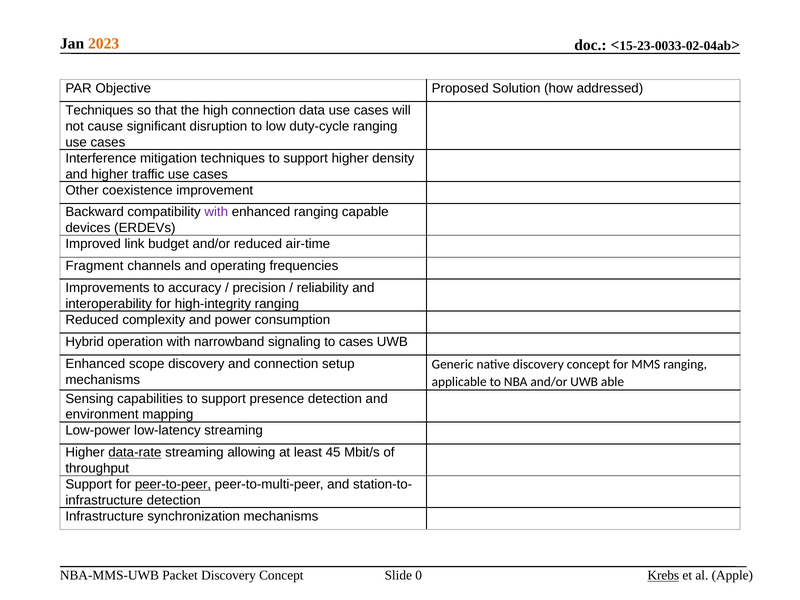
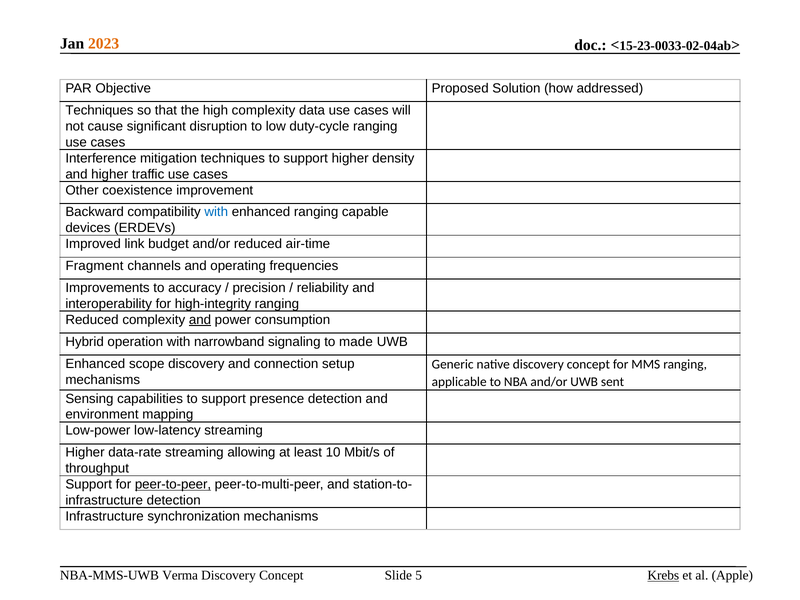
high connection: connection -> complexity
with at (216, 212) colour: purple -> blue
and at (200, 320) underline: none -> present
to cases: cases -> made
able: able -> sent
data-rate underline: present -> none
45: 45 -> 10
Packet: Packet -> Verma
0: 0 -> 5
